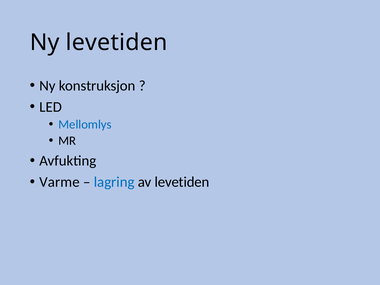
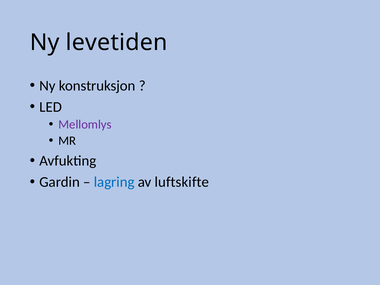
Mellomlys colour: blue -> purple
Varme: Varme -> Gardin
av levetiden: levetiden -> luftskifte
